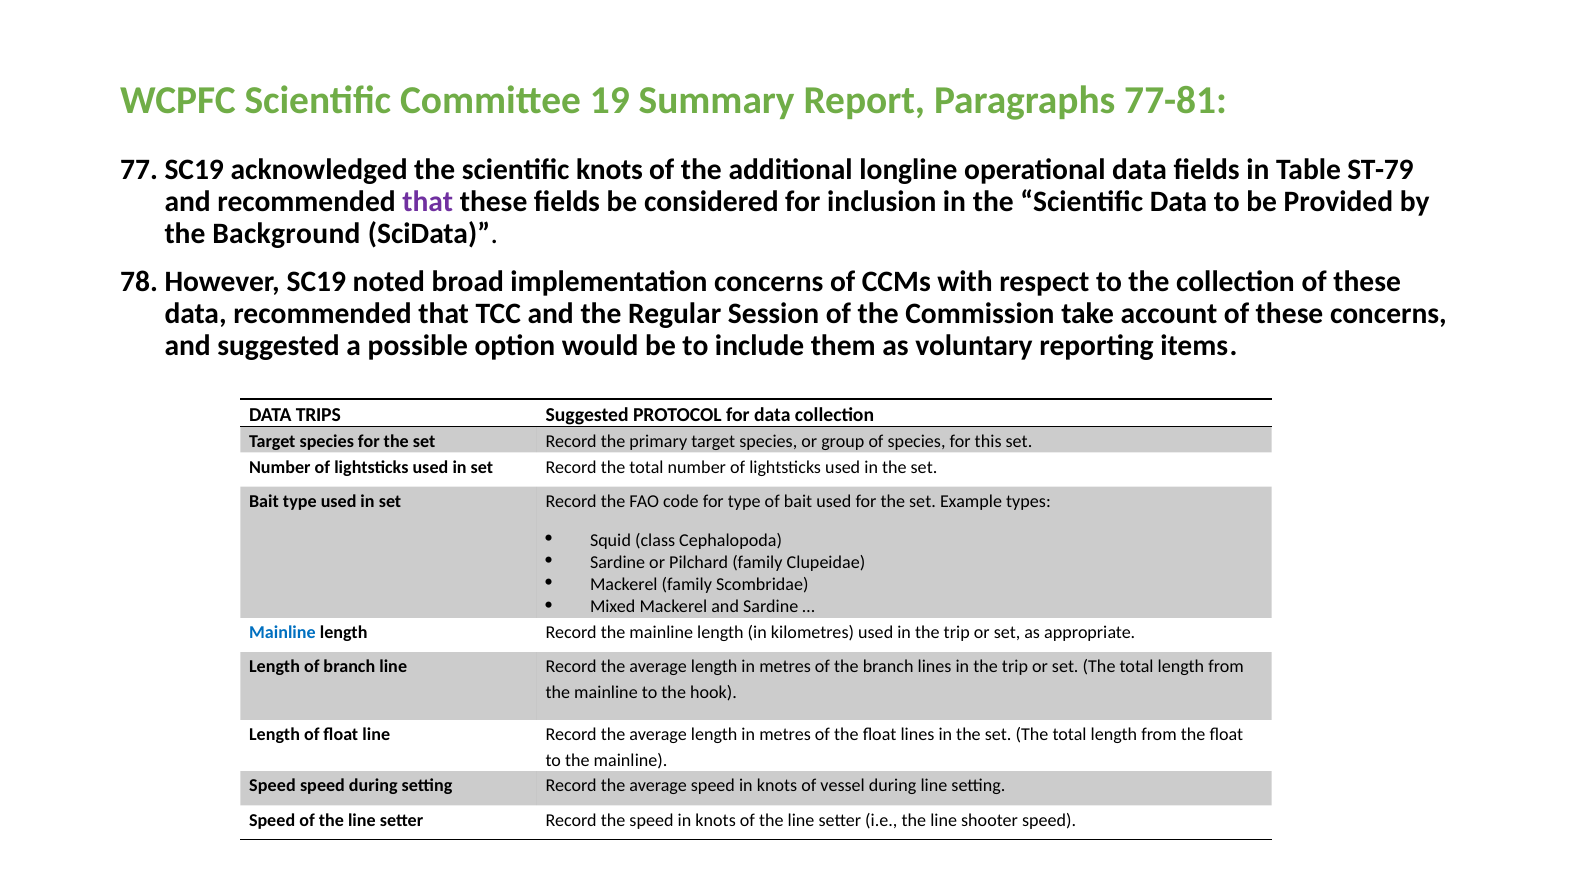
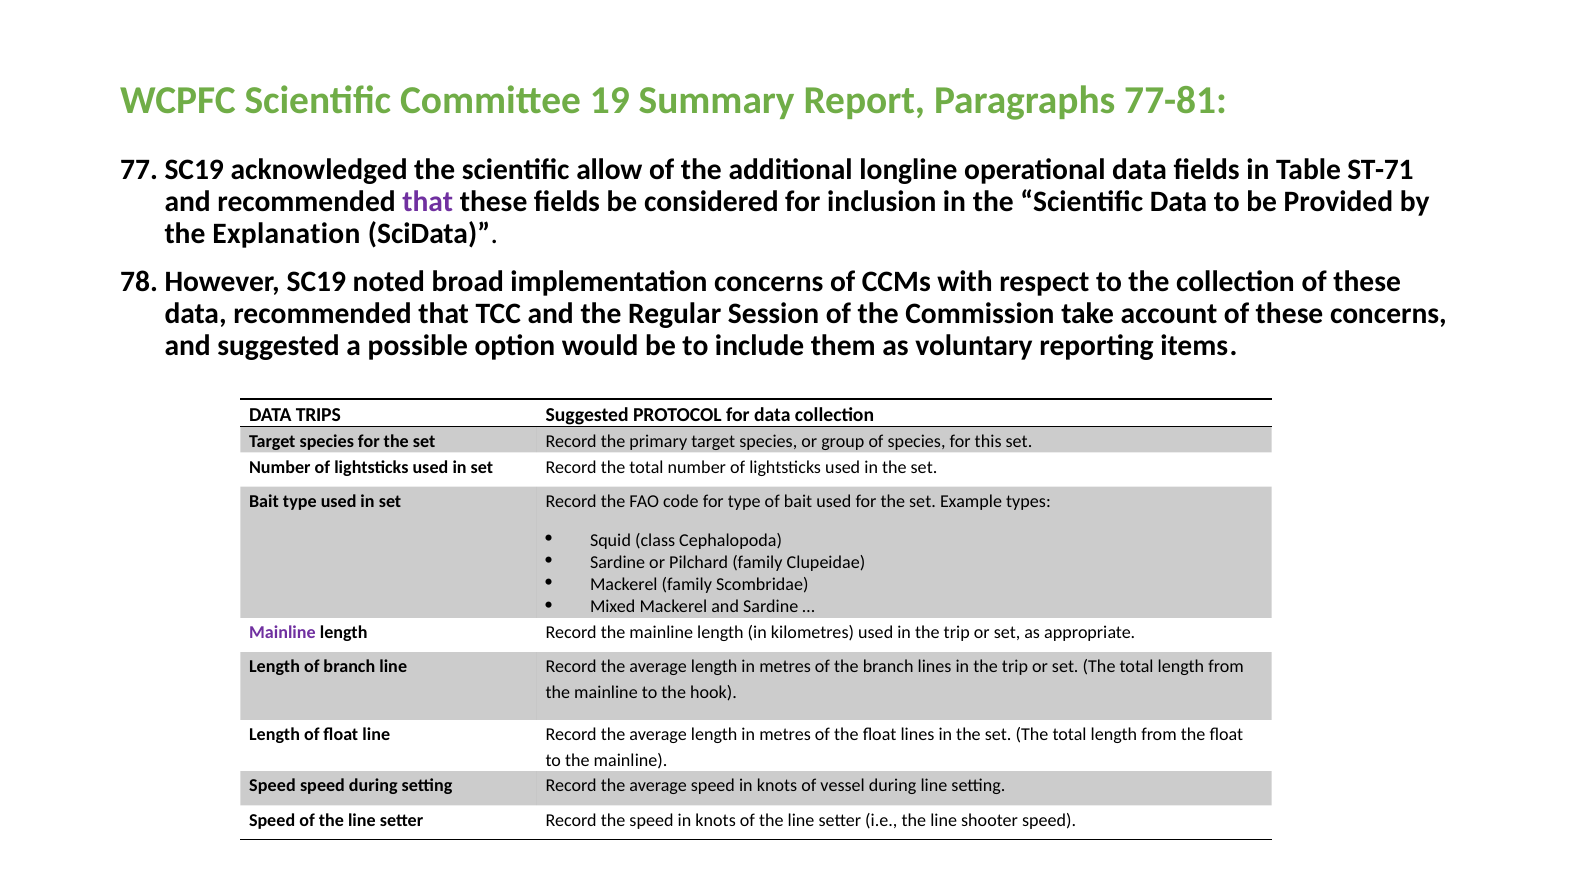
scientific knots: knots -> allow
ST-79: ST-79 -> ST-71
Background: Background -> Explanation
Mainline at (282, 632) colour: blue -> purple
